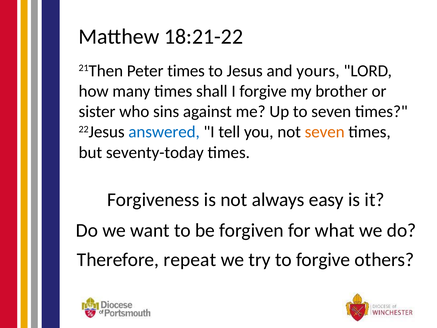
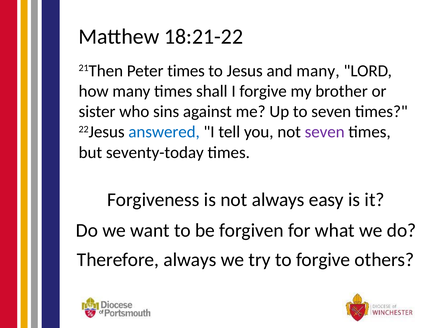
and yours: yours -> many
seven at (325, 132) colour: orange -> purple
Therefore repeat: repeat -> always
